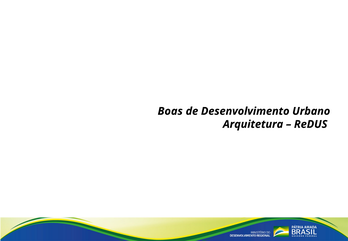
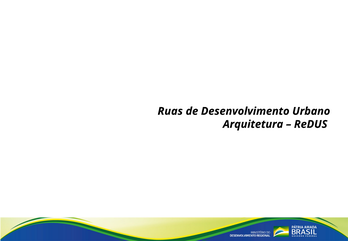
Boas: Boas -> Ruas
